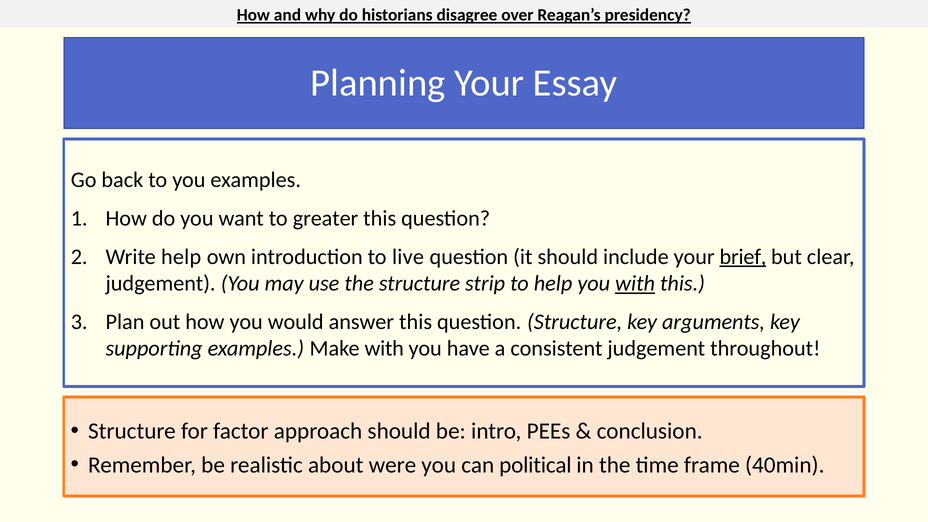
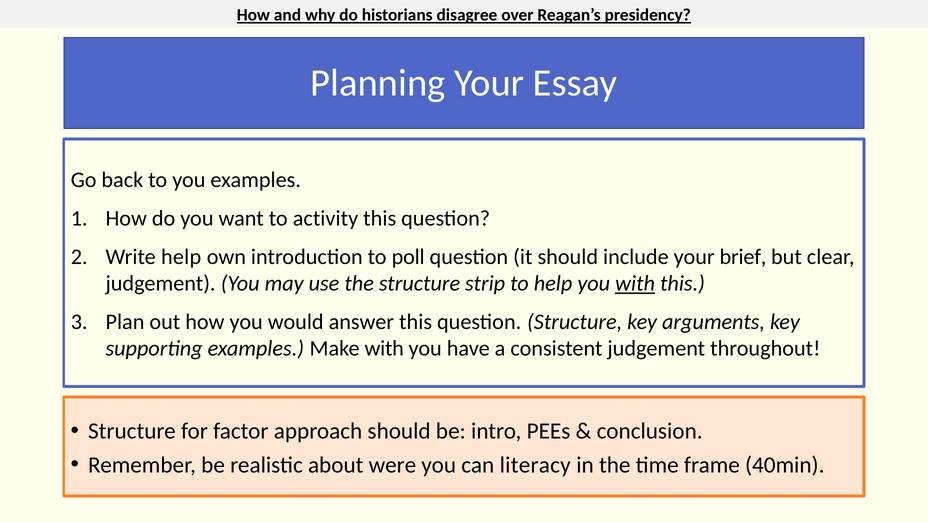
greater: greater -> activity
live: live -> poll
brief underline: present -> none
political: political -> literacy
